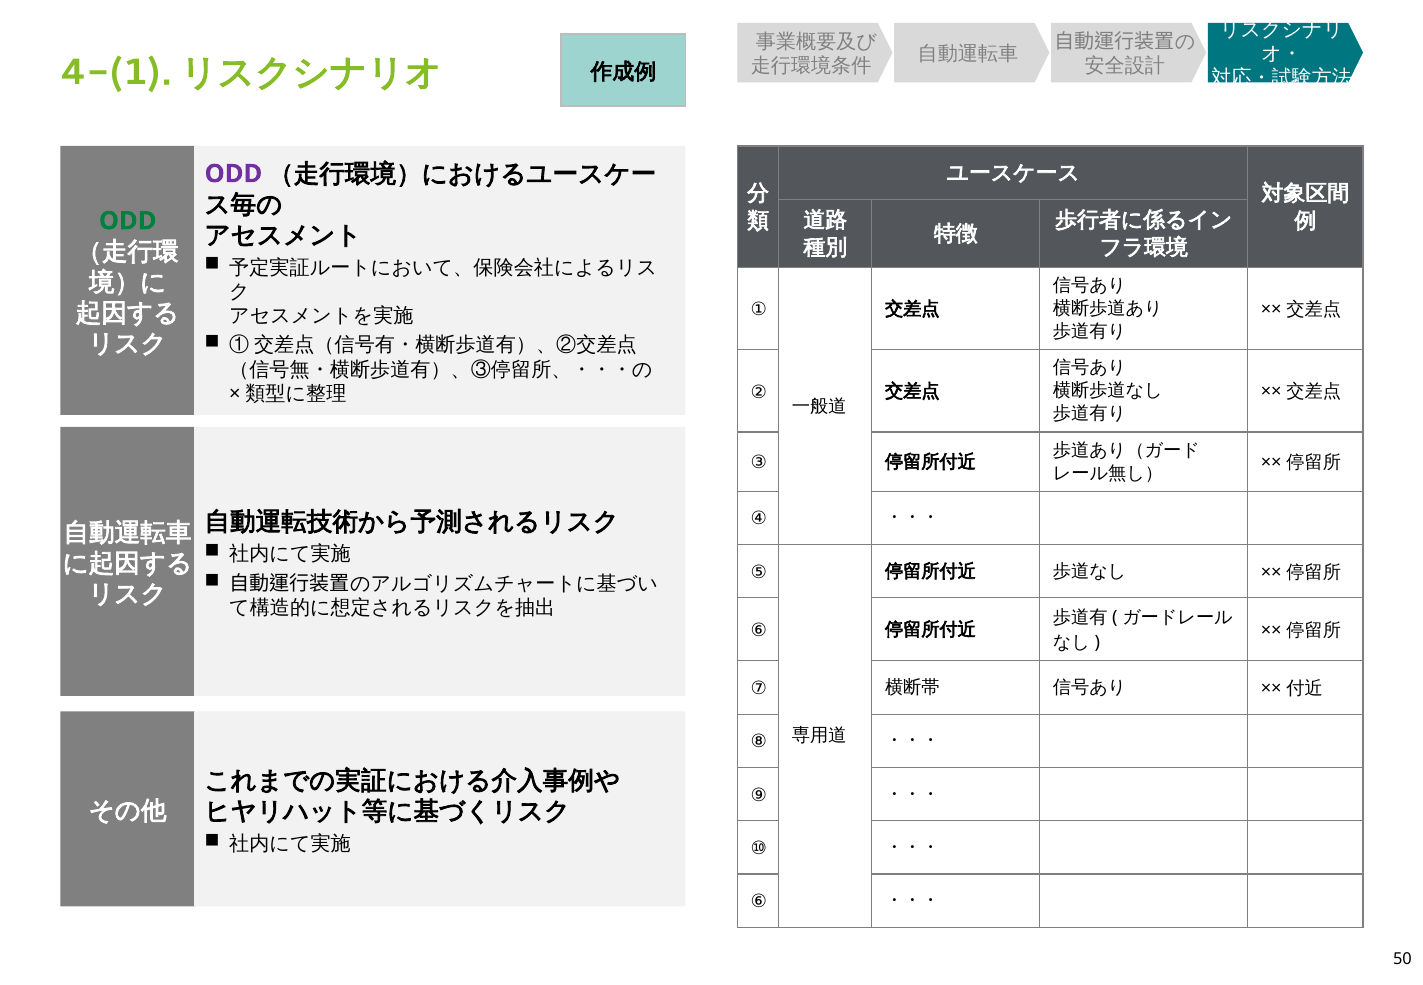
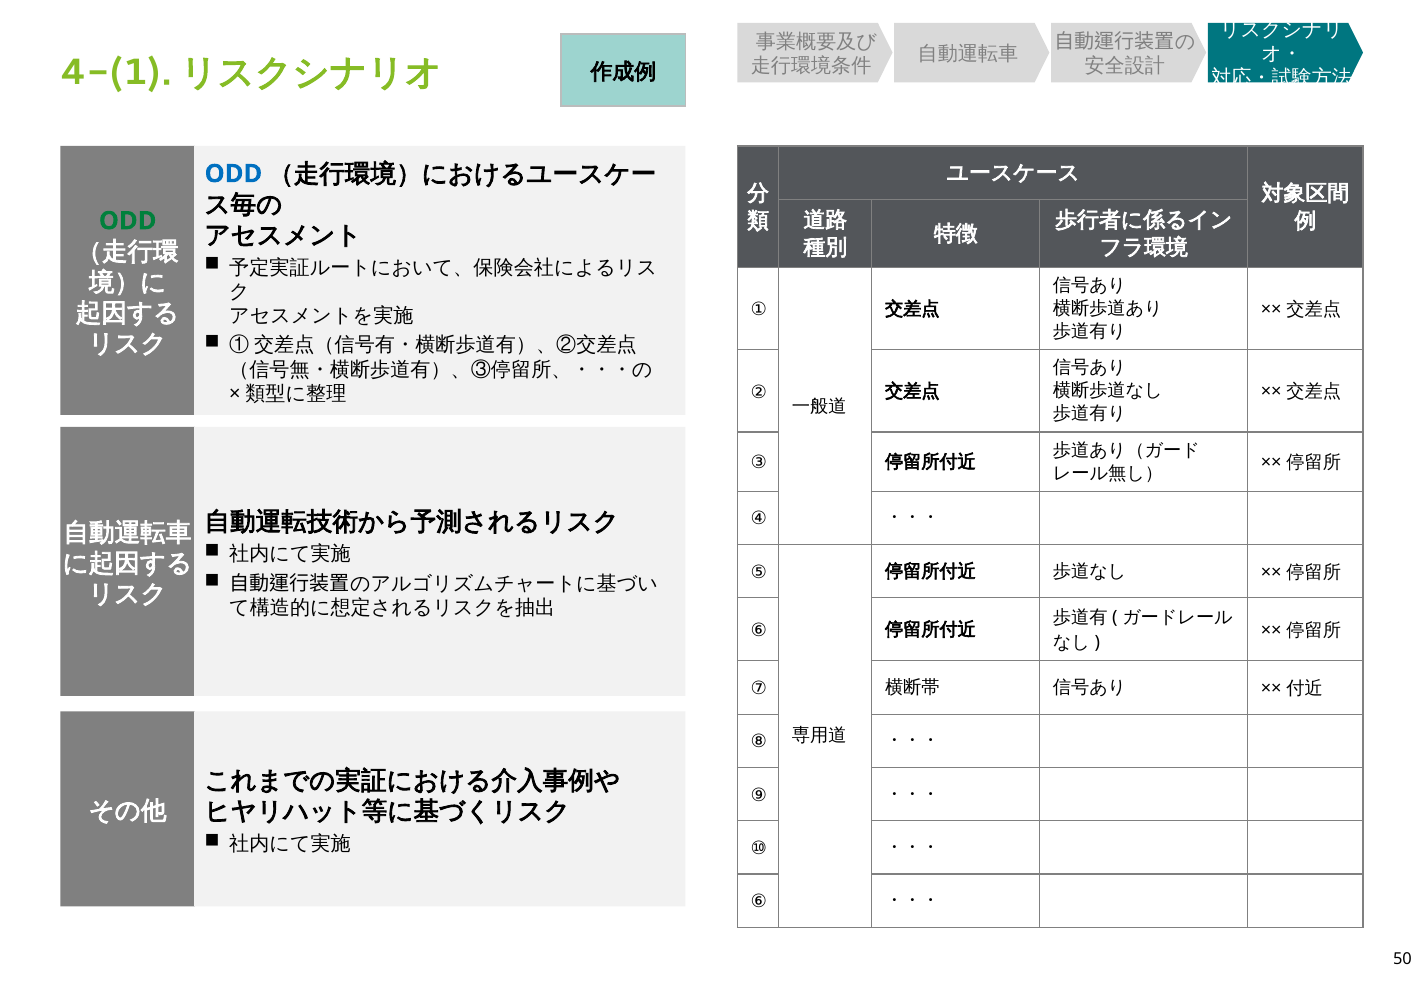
ODD at (233, 174) colour: purple -> blue
